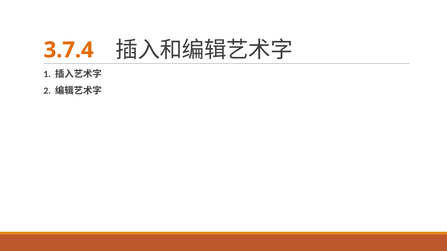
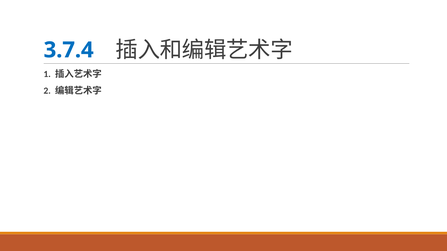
3.7.4 colour: orange -> blue
